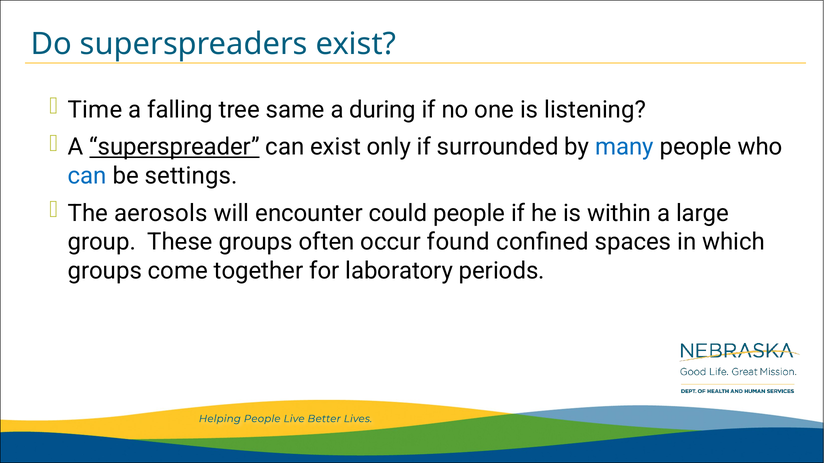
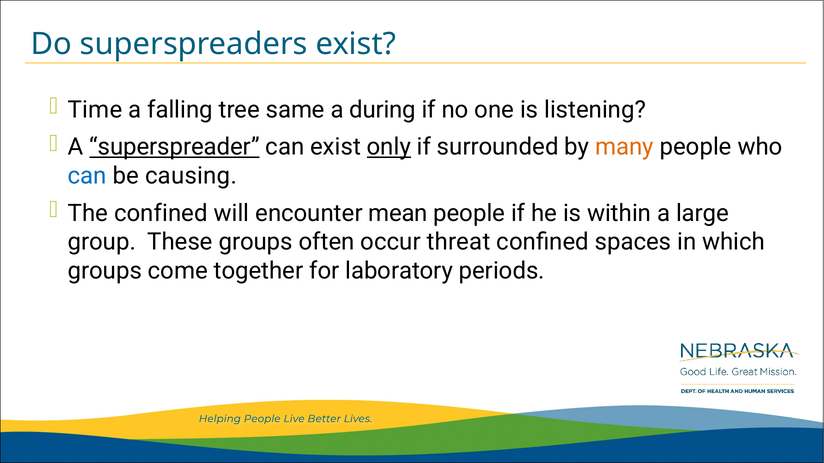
only underline: none -> present
many colour: blue -> orange
settings: settings -> causing
The aerosols: aerosols -> confined
could: could -> mean
found: found -> threat
